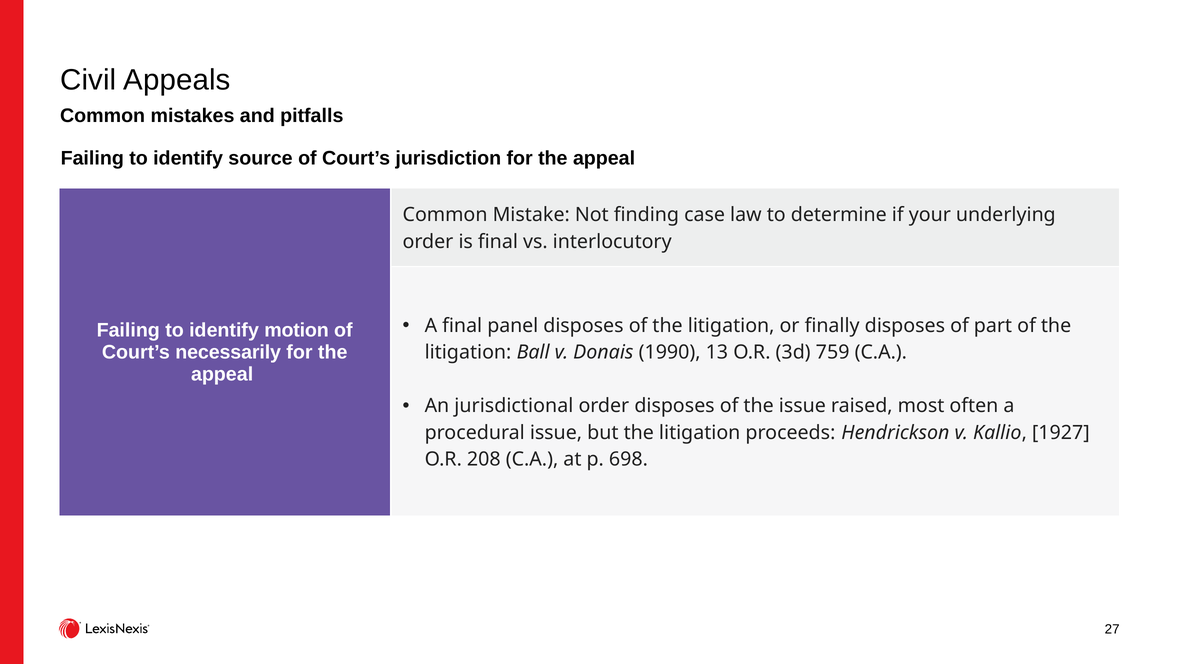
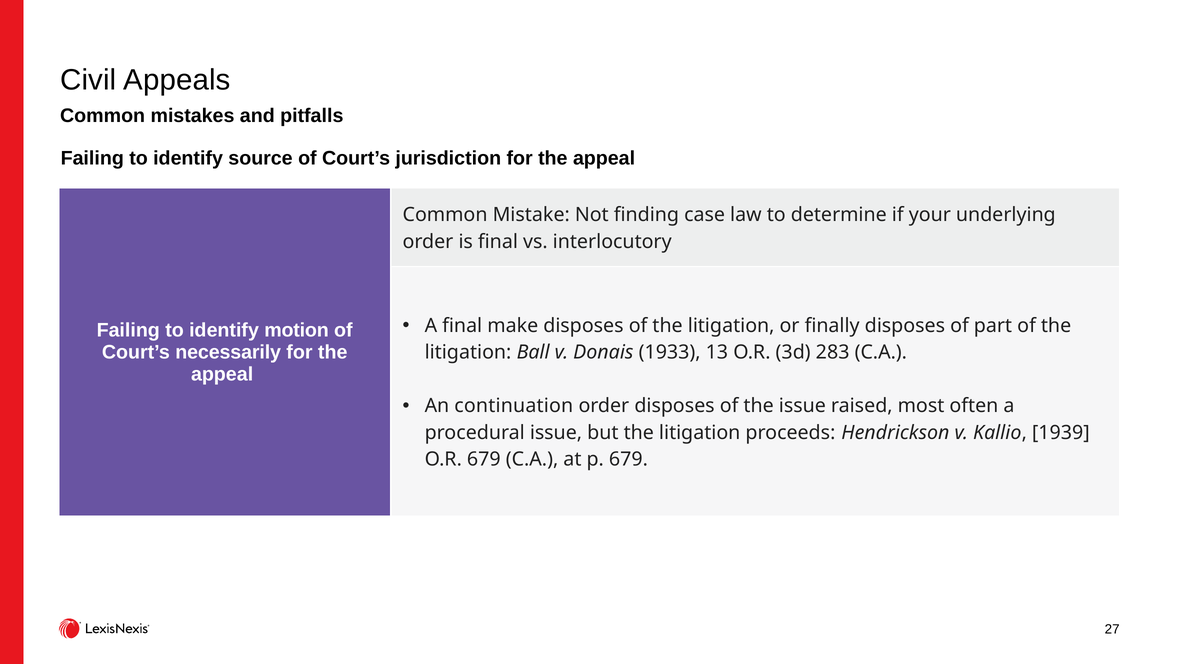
panel: panel -> make
1990: 1990 -> 1933
759: 759 -> 283
jurisdictional: jurisdictional -> continuation
1927: 1927 -> 1939
O.R 208: 208 -> 679
p 698: 698 -> 679
